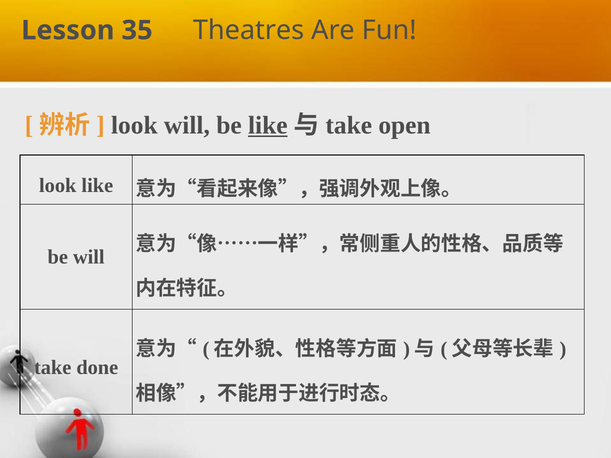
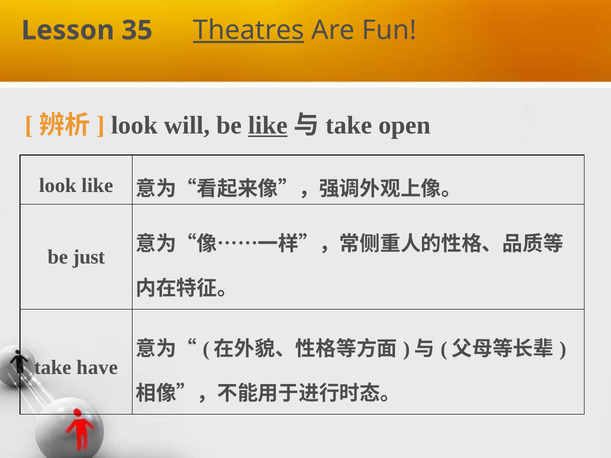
Theatres underline: none -> present
be will: will -> just
done: done -> have
